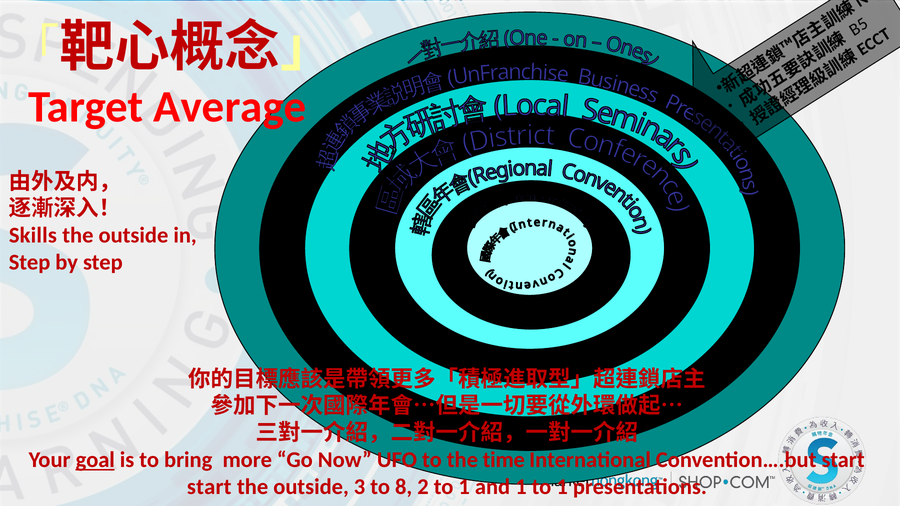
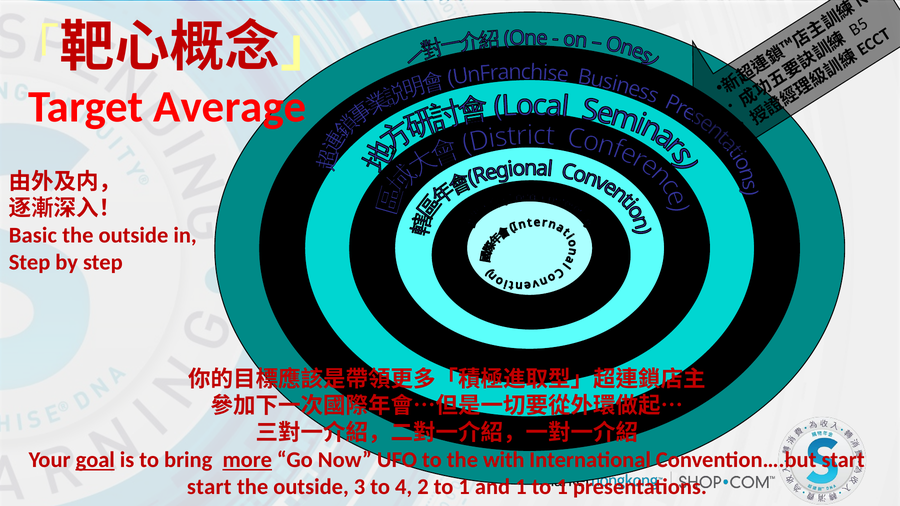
Skills: Skills -> Basic
more underline: none -> present
time: time -> with
8: 8 -> 4
